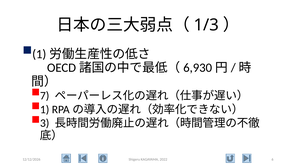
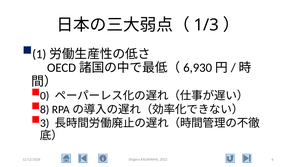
7: 7 -> 0
1: 1 -> 8
